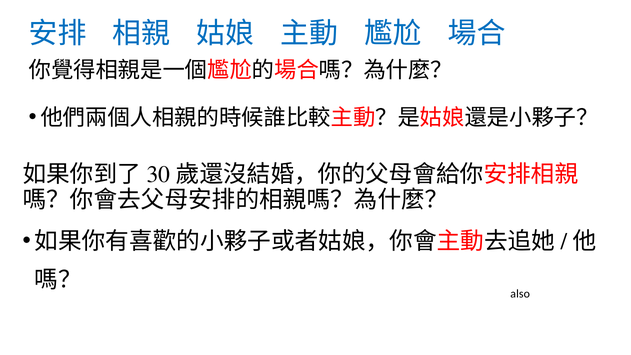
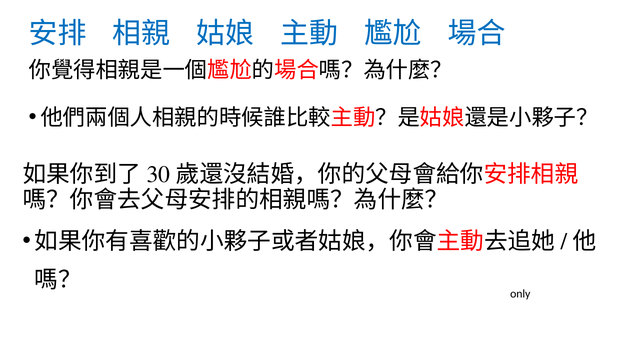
also: also -> only
